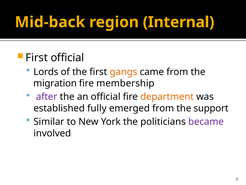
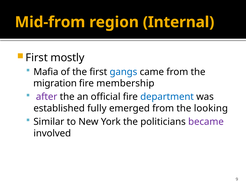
Mid-back: Mid-back -> Mid-from
First official: official -> mostly
Lords: Lords -> Mafia
gangs colour: orange -> blue
department colour: orange -> blue
support: support -> looking
